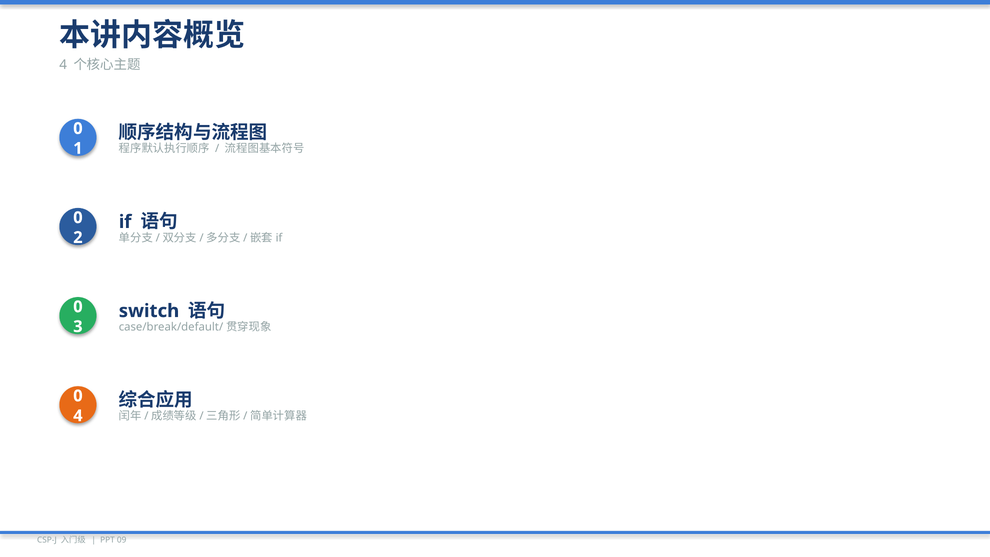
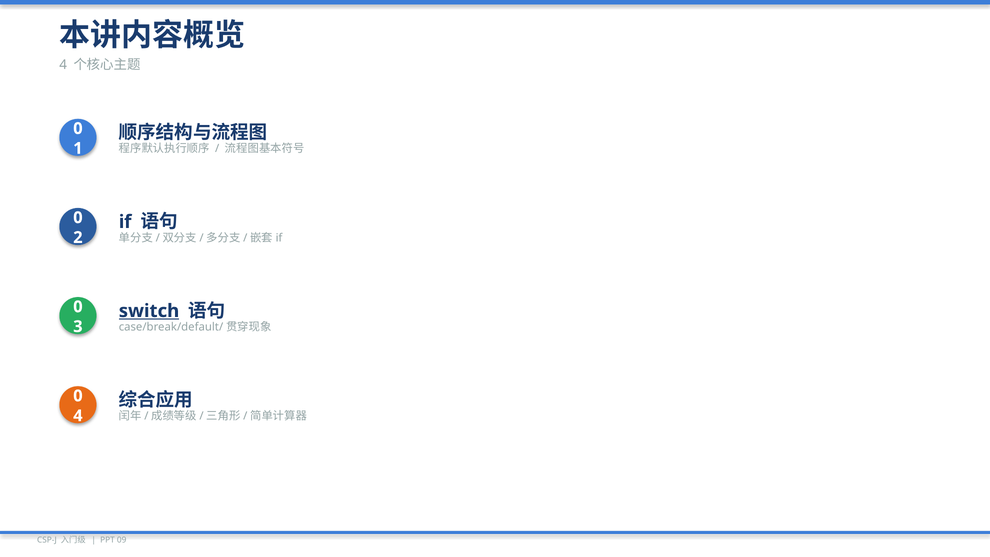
switch underline: none -> present
